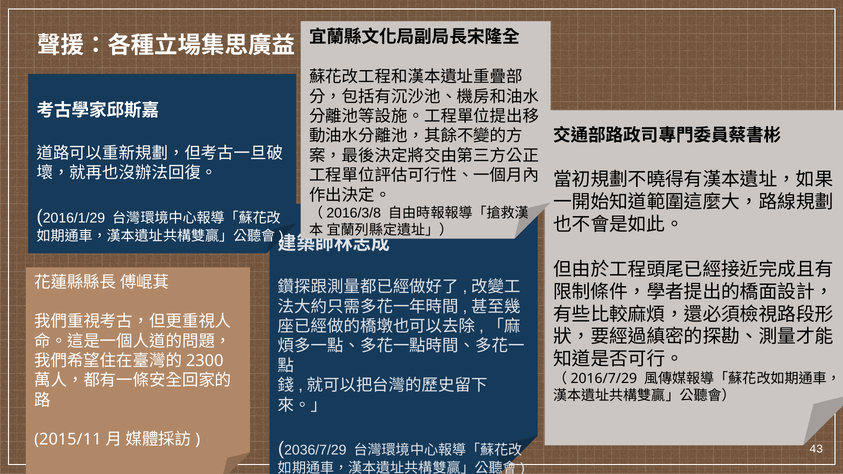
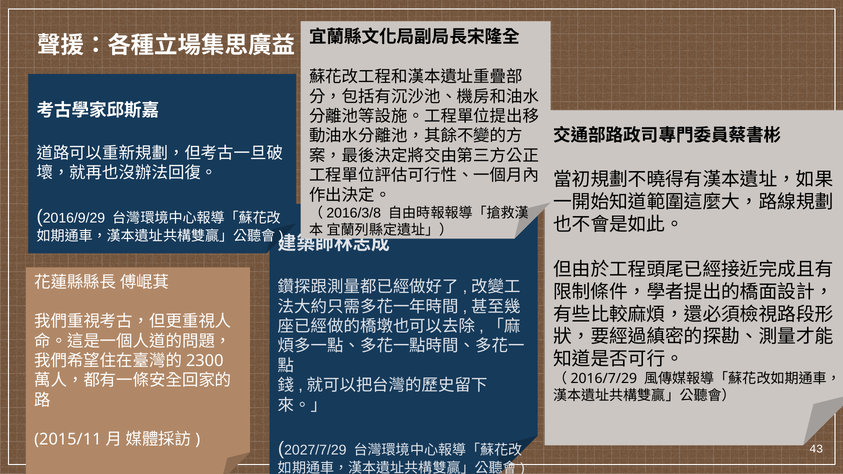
2016/1/29: 2016/1/29 -> 2016/9/29
2036/7/29: 2036/7/29 -> 2027/7/29
